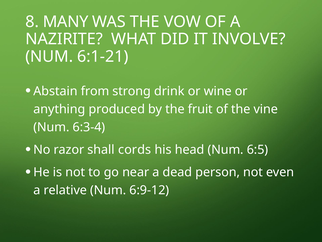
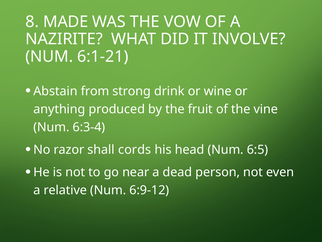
MANY: MANY -> MADE
